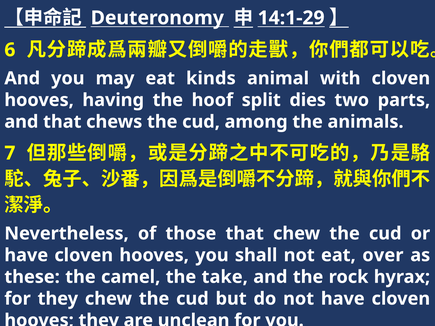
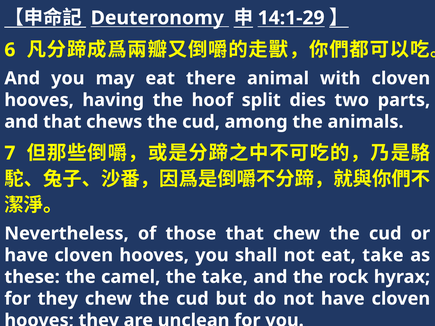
kinds: kinds -> there
eat over: over -> take
